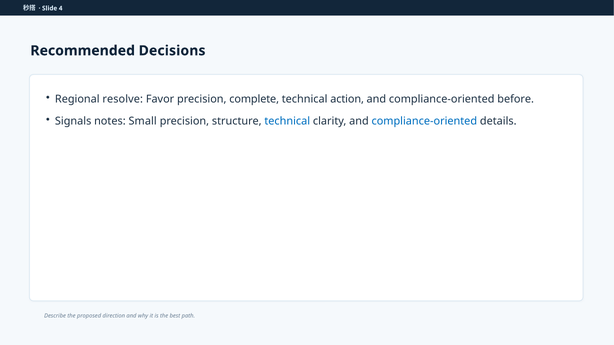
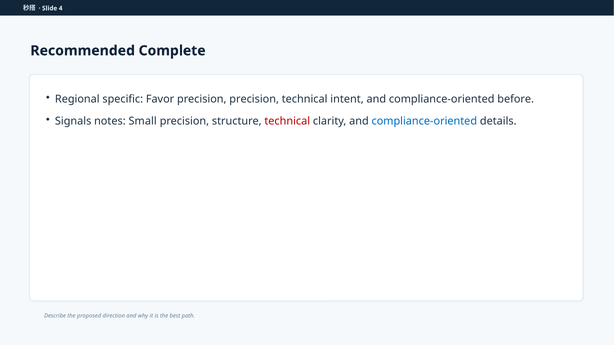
Decisions: Decisions -> Complete
resolve: resolve -> specific
precision complete: complete -> precision
action: action -> intent
technical at (287, 121) colour: blue -> red
